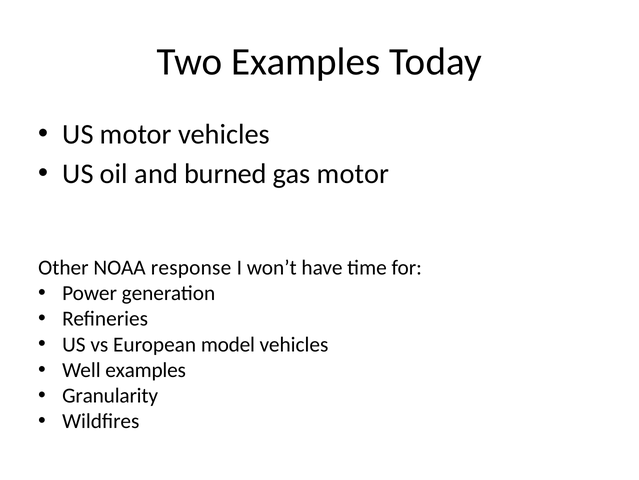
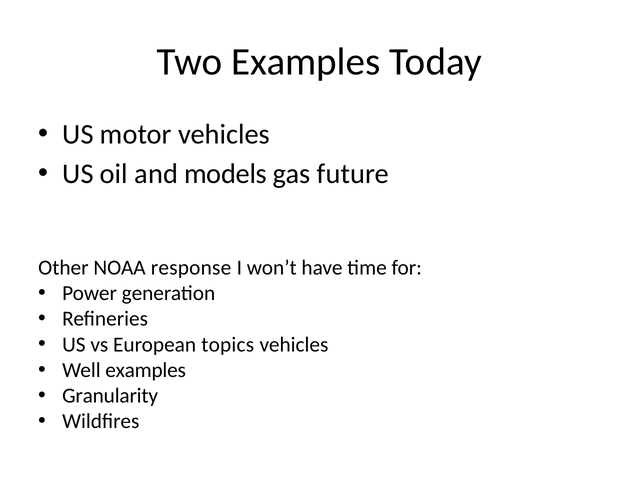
burned: burned -> models
gas motor: motor -> future
model: model -> topics
